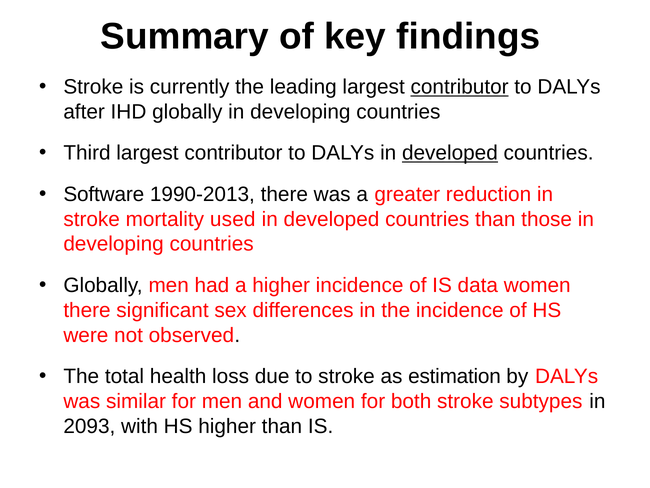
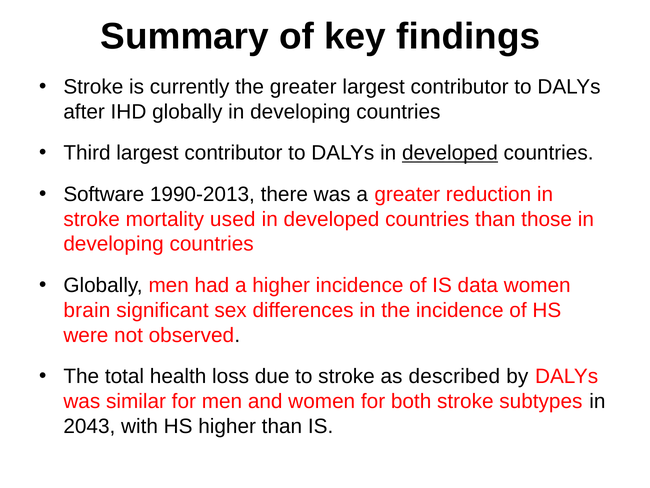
the leading: leading -> greater
contributor at (460, 87) underline: present -> none
there at (87, 310): there -> brain
estimation: estimation -> described
2093: 2093 -> 2043
